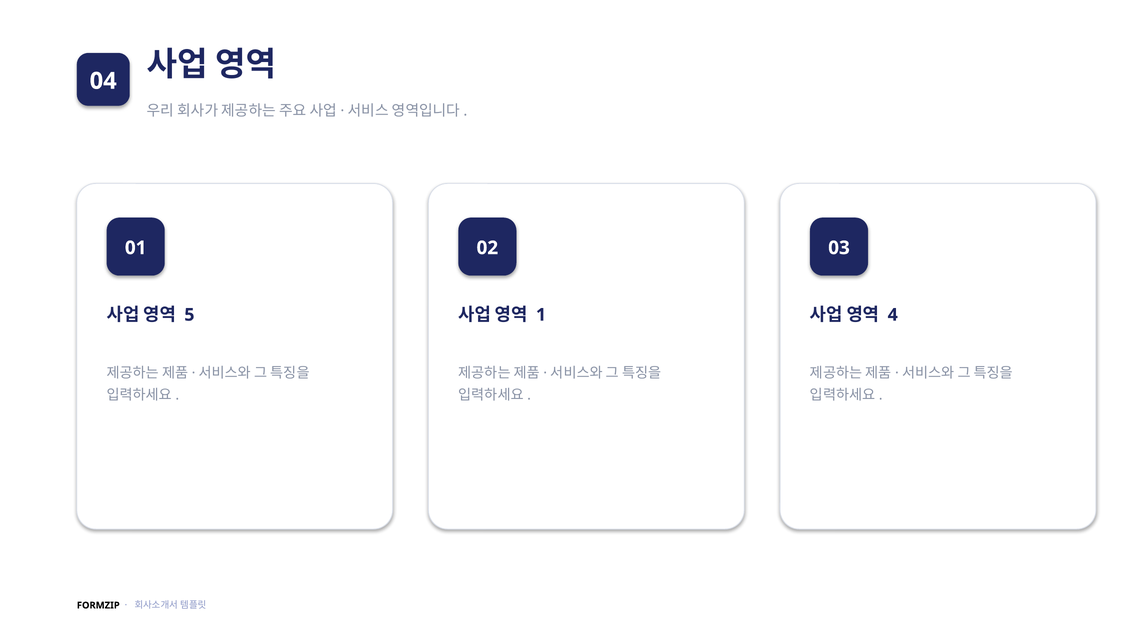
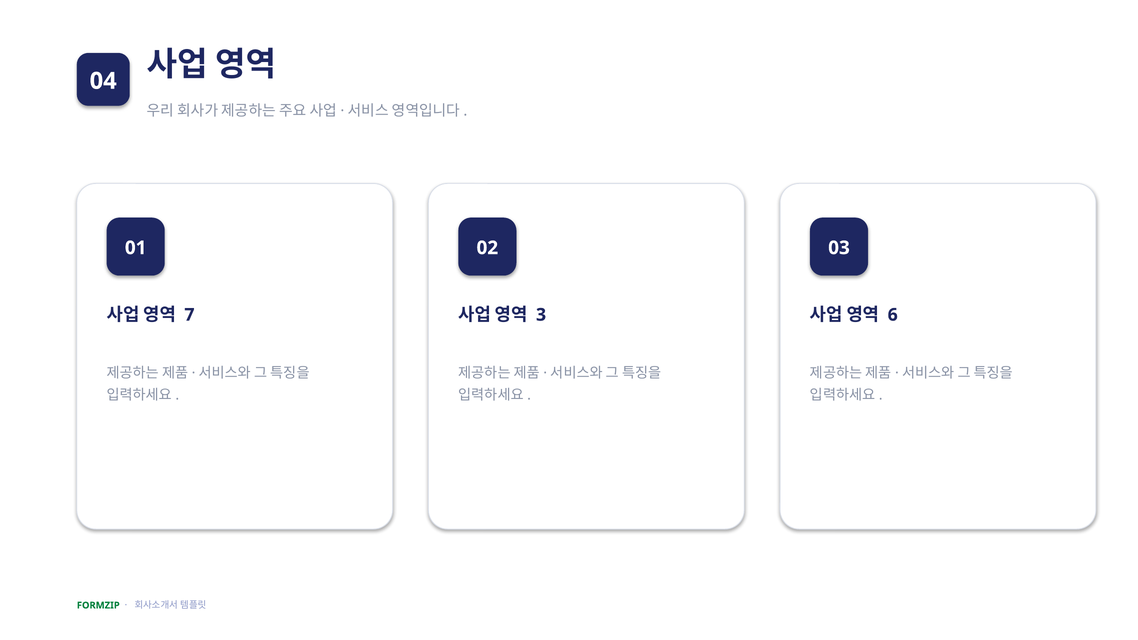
5: 5 -> 7
1: 1 -> 3
4: 4 -> 6
FORMZIP colour: black -> green
